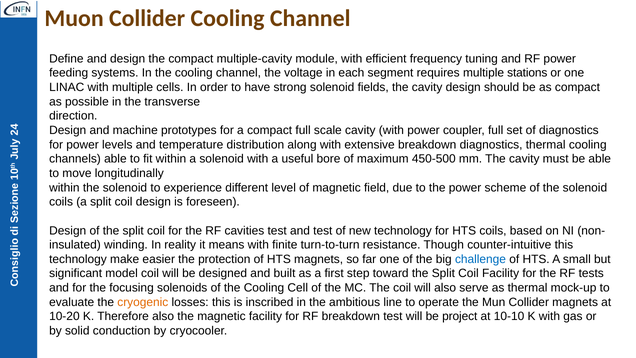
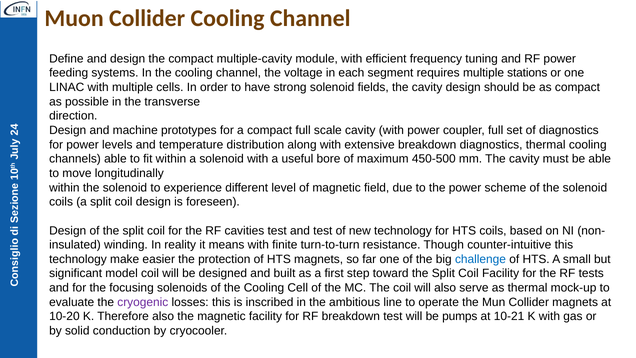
cryogenic colour: orange -> purple
project: project -> pumps
10-10: 10-10 -> 10-21
